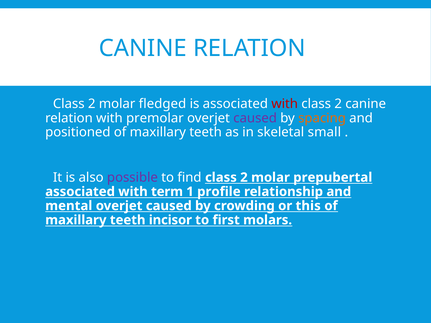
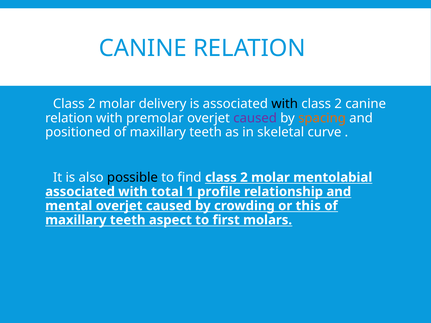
fledged: fledged -> delivery
with at (285, 104) colour: red -> black
small: small -> curve
possible colour: purple -> black
prepubertal: prepubertal -> mentolabial
term: term -> total
incisor: incisor -> aspect
